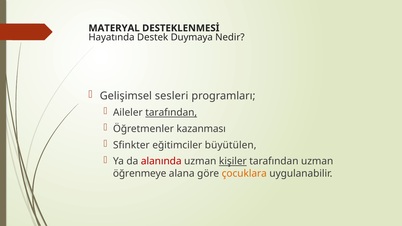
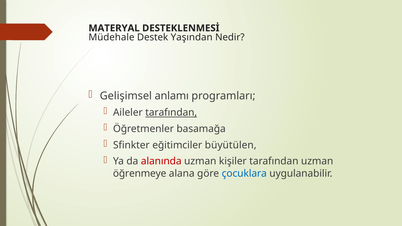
Hayatında: Hayatında -> Müdehale
Duymaya: Duymaya -> Yaşından
sesleri: sesleri -> anlamı
kazanması: kazanması -> basamağa
kişiler underline: present -> none
çocuklara colour: orange -> blue
